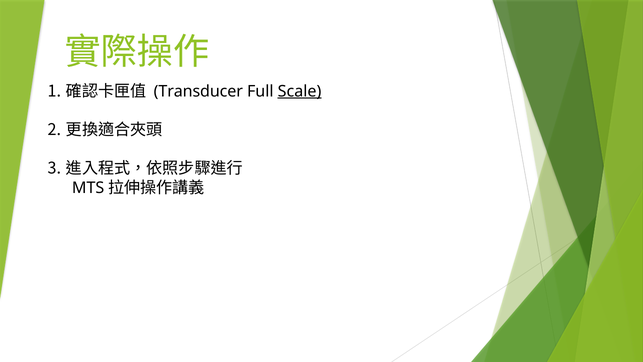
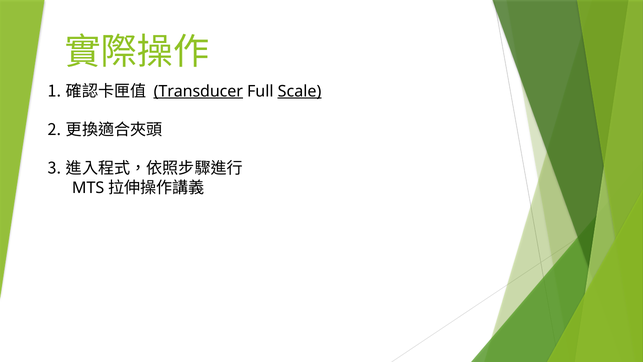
Transducer underline: none -> present
